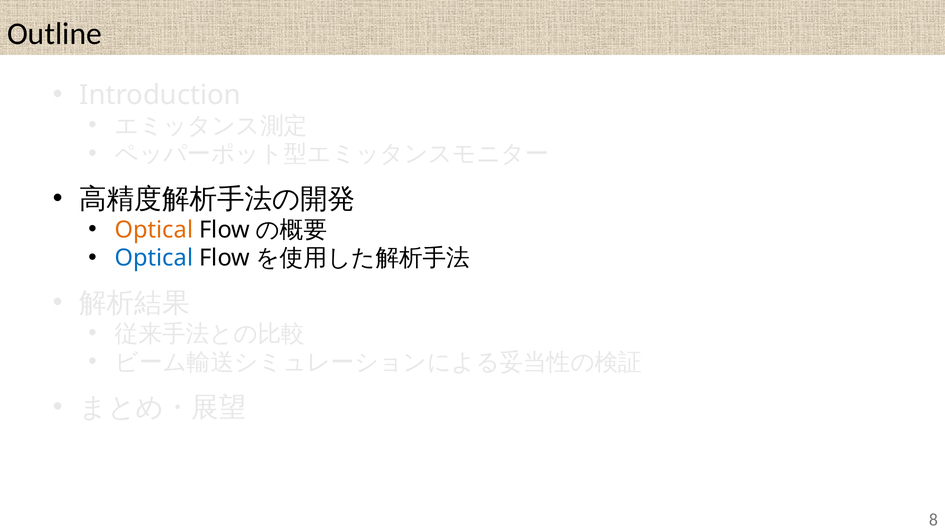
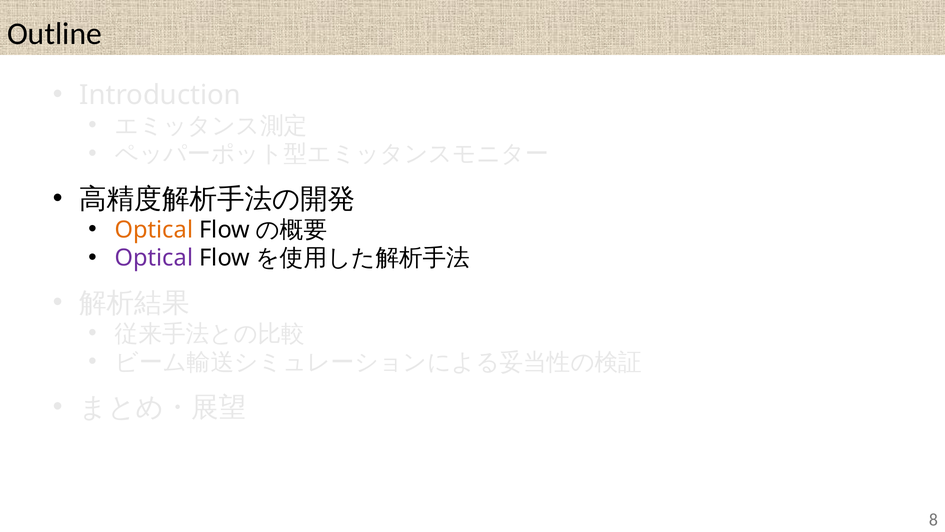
Optical at (154, 258) colour: blue -> purple
